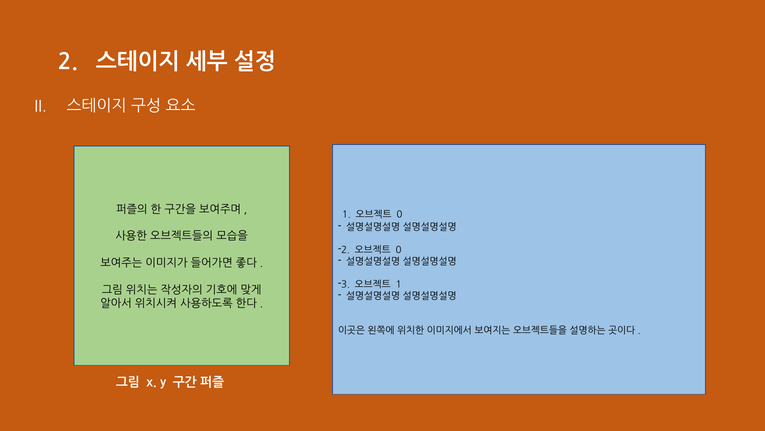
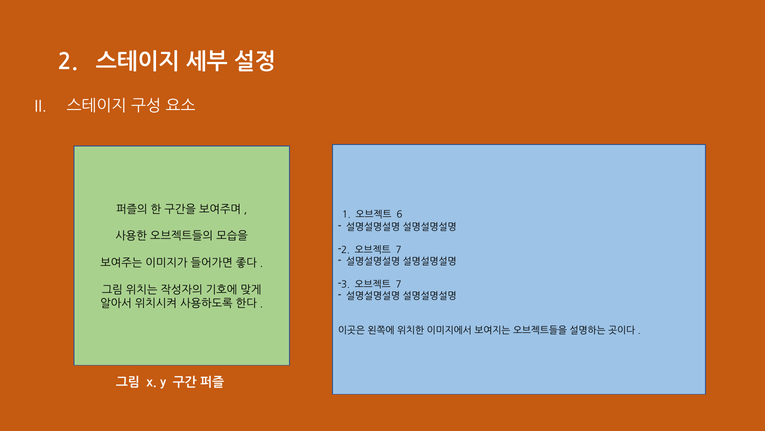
0 at (399, 214): 0 -> 6
0 at (399, 250): 0 -> 7
1 at (399, 284): 1 -> 7
